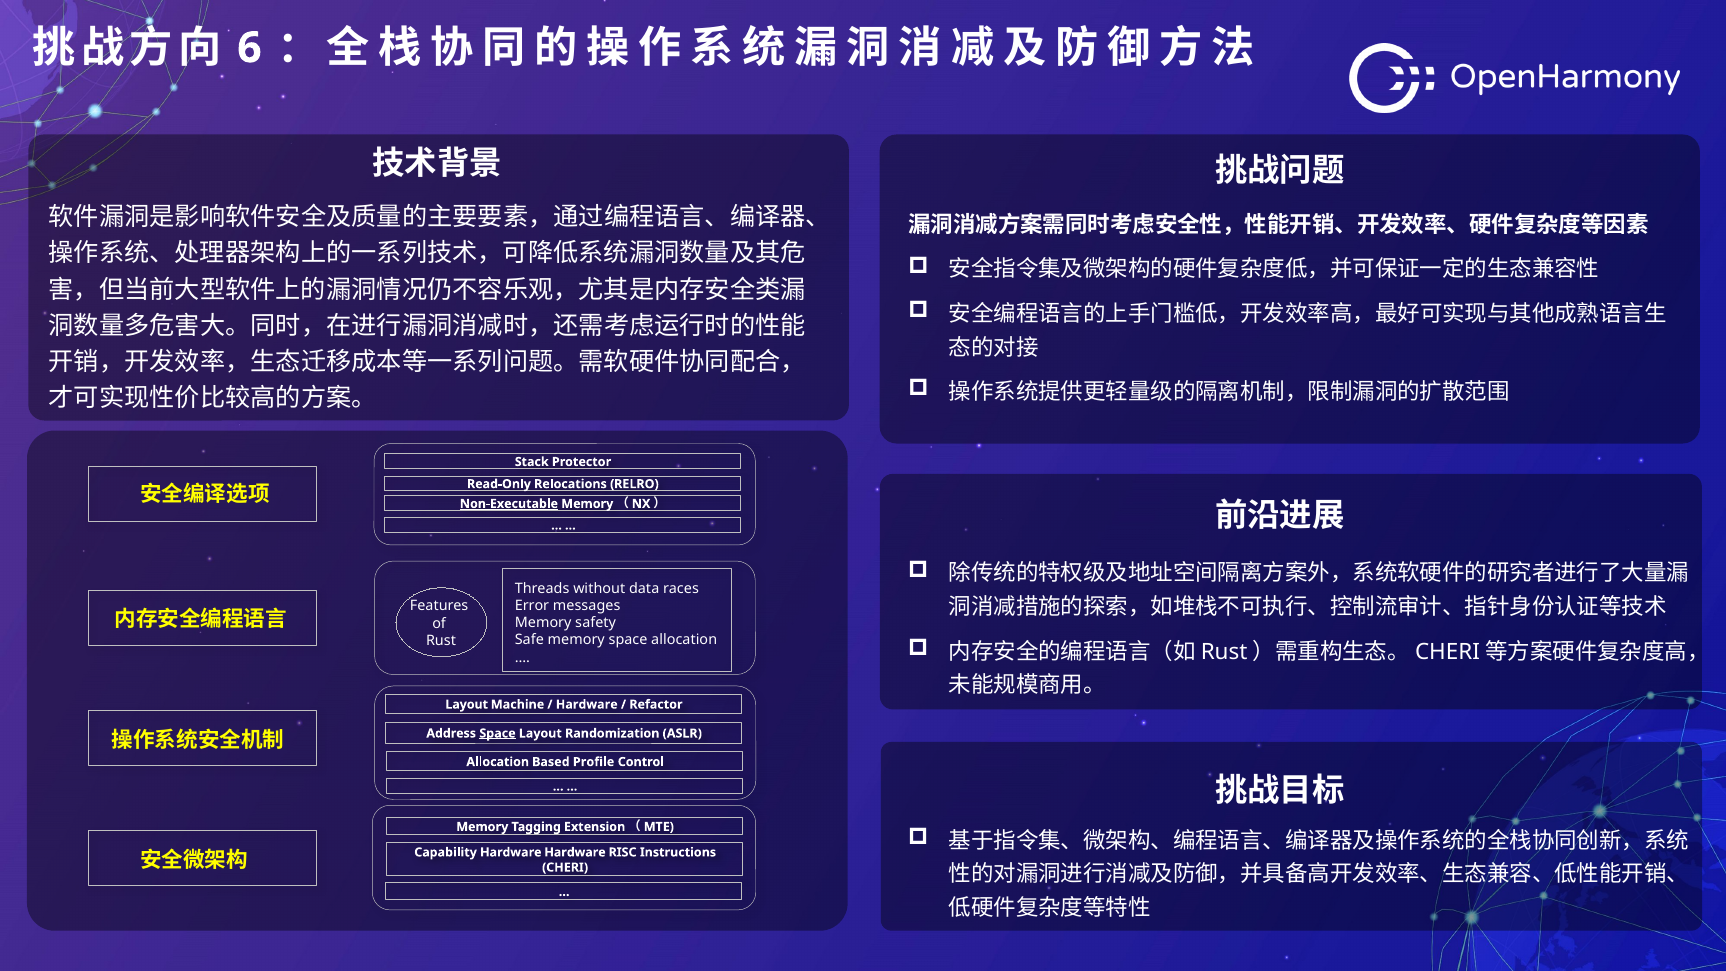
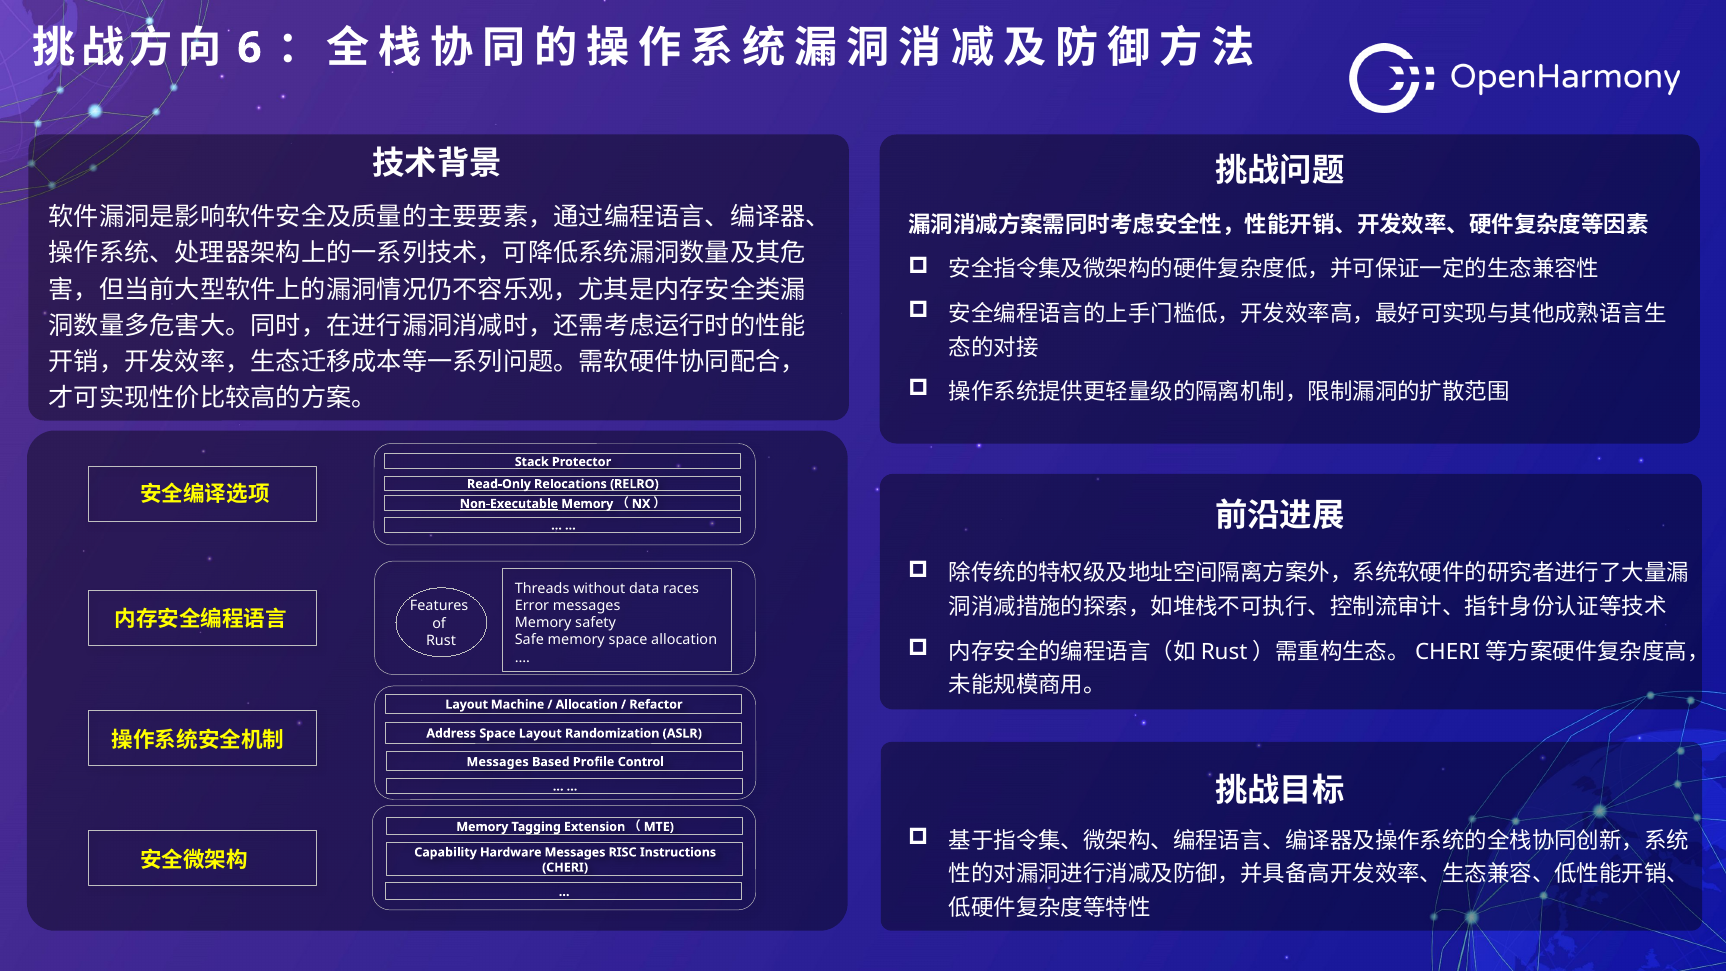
Hardware at (587, 704): Hardware -> Allocation
Space at (497, 733) underline: present -> none
Allocation at (498, 762): Allocation -> Messages
Hardware Hardware: Hardware -> Messages
